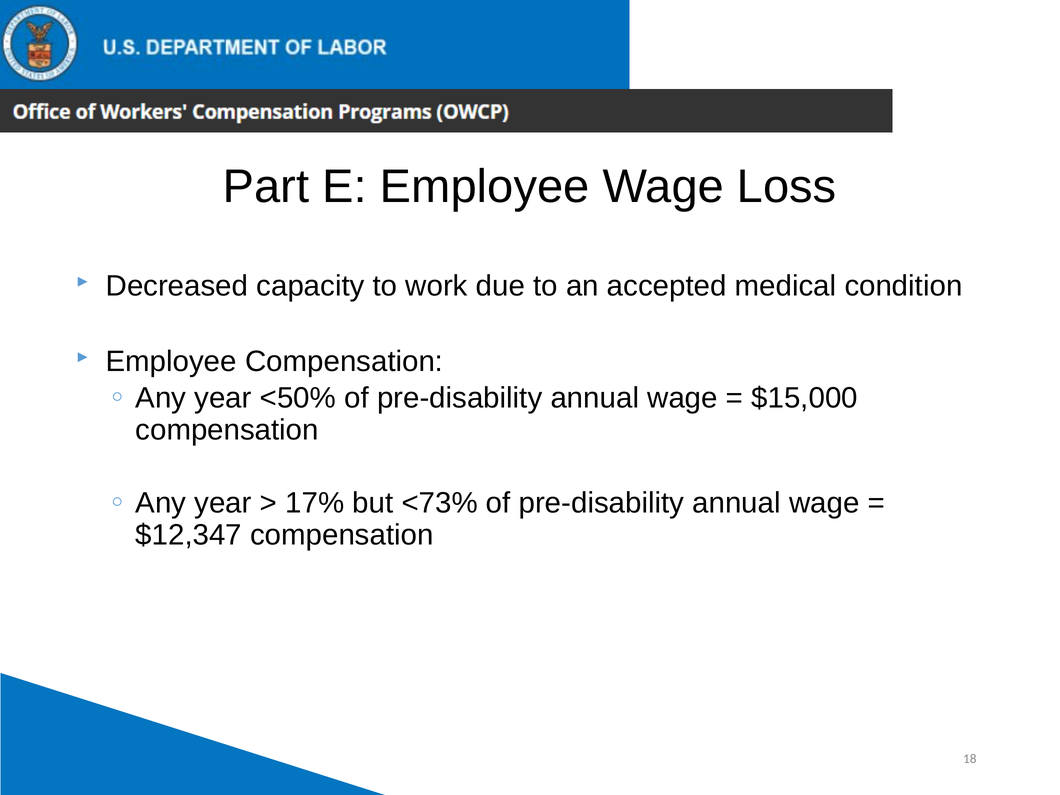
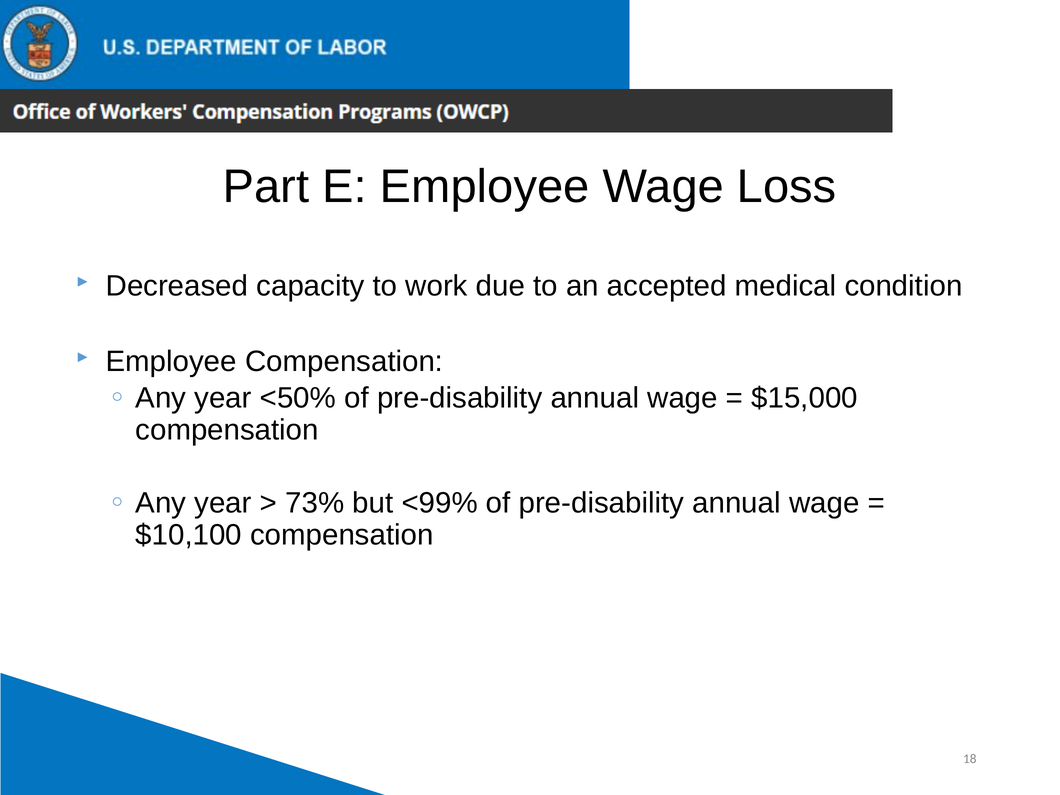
17%: 17% -> 73%
<73%: <73% -> <99%
$12,347: $12,347 -> $10,100
